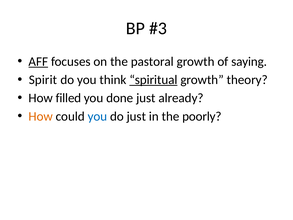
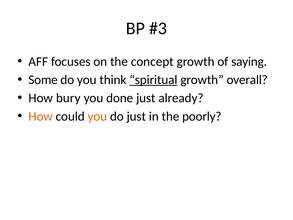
AFF underline: present -> none
pastoral: pastoral -> concept
Spirit: Spirit -> Some
theory: theory -> overall
filled: filled -> bury
you at (97, 116) colour: blue -> orange
